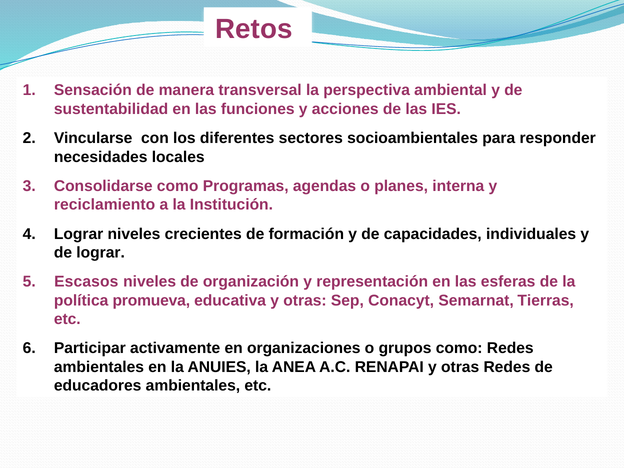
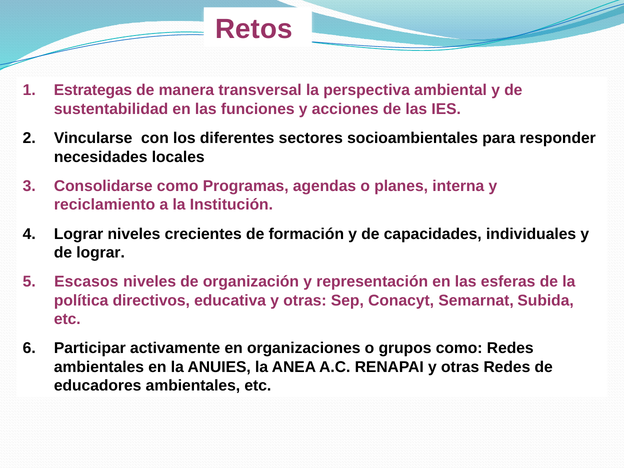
Sensación: Sensación -> Estrategas
promueva: promueva -> directivos
Tierras: Tierras -> Subida
